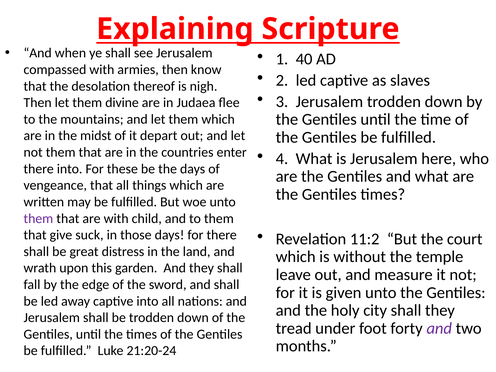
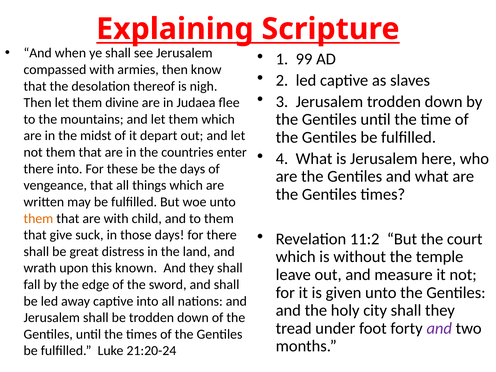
40: 40 -> 99
them at (38, 218) colour: purple -> orange
garden: garden -> known
